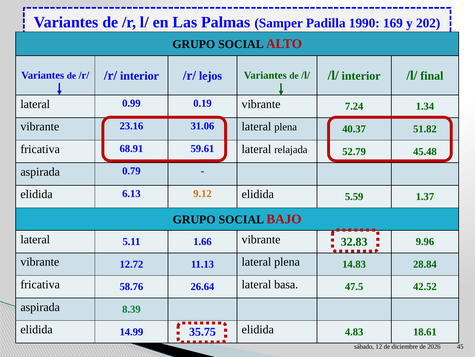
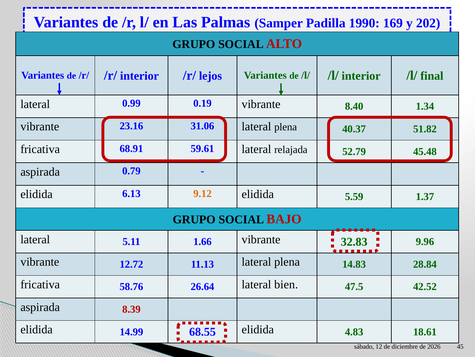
7.24: 7.24 -> 8.40
basa: basa -> bien
8.39 colour: green -> red
35.75: 35.75 -> 68.55
